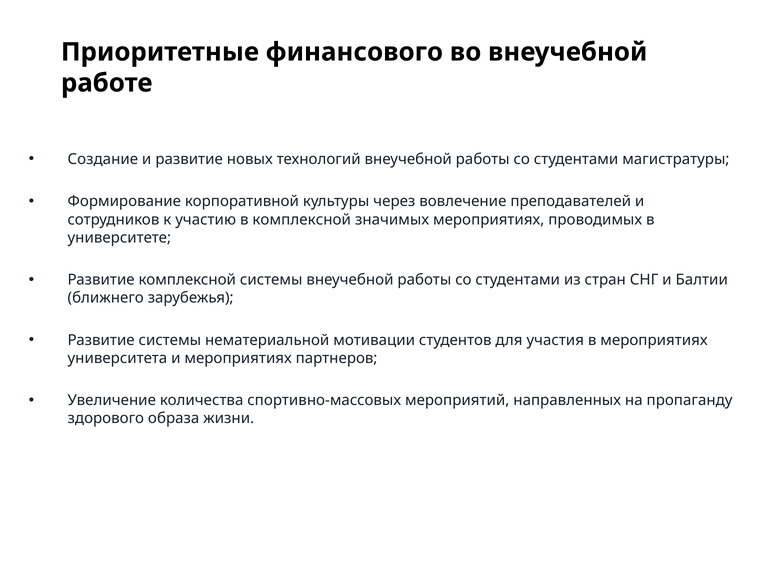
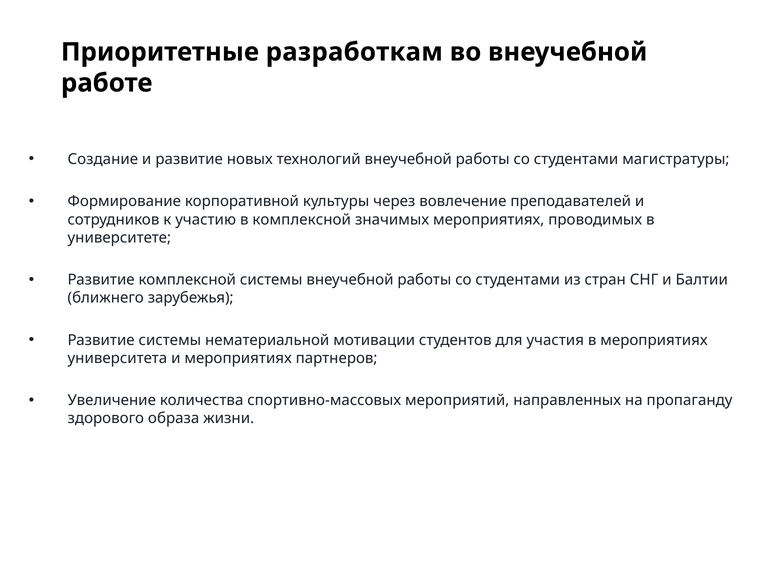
финансового: финансового -> разработкам
